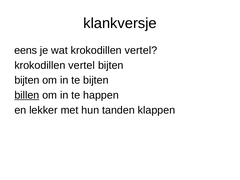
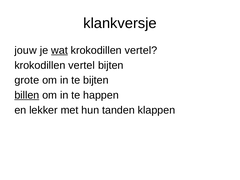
eens: eens -> jouw
wat underline: none -> present
bijten at (27, 80): bijten -> grote
